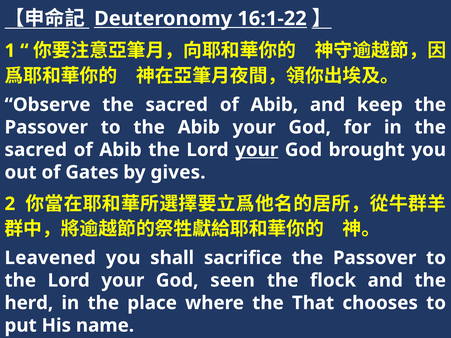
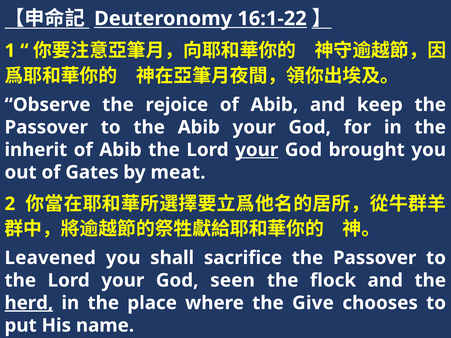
Observe the sacred: sacred -> rejoice
sacred at (36, 150): sacred -> inherit
gives: gives -> meat
herd underline: none -> present
That: That -> Give
